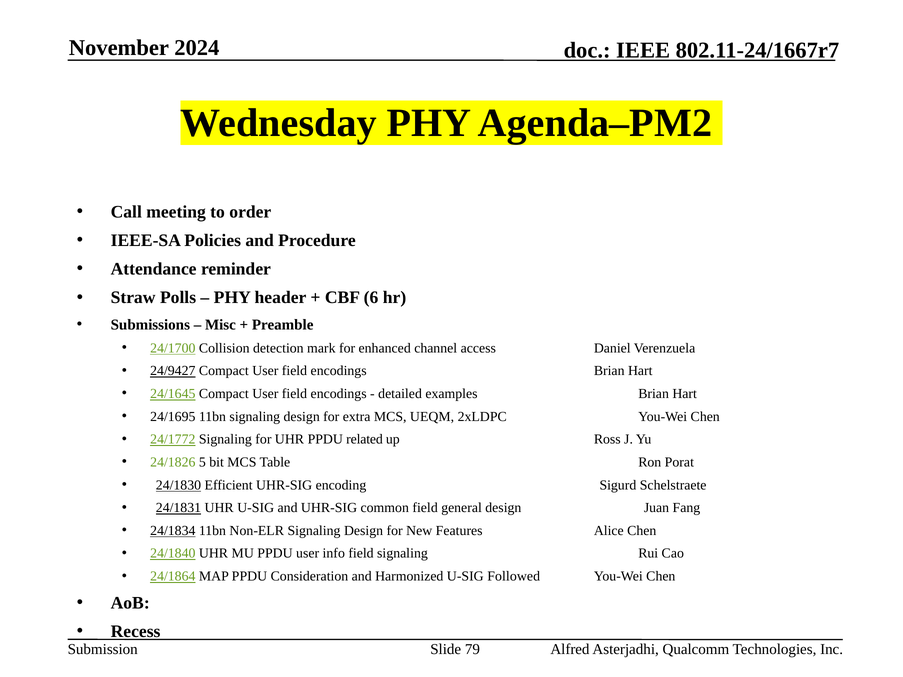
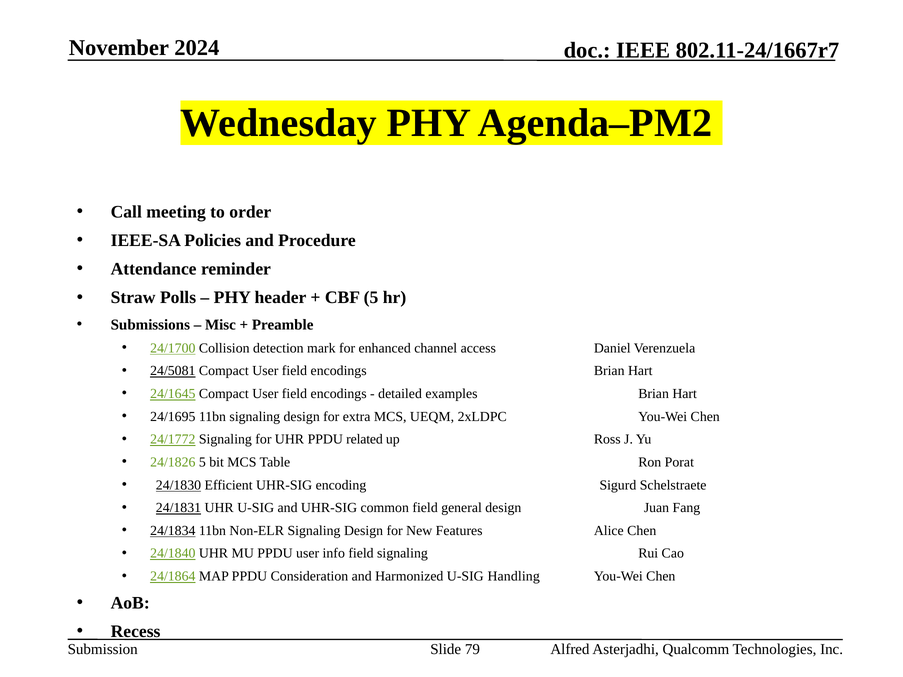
CBF 6: 6 -> 5
24/9427: 24/9427 -> 24/5081
Followed: Followed -> Handling
